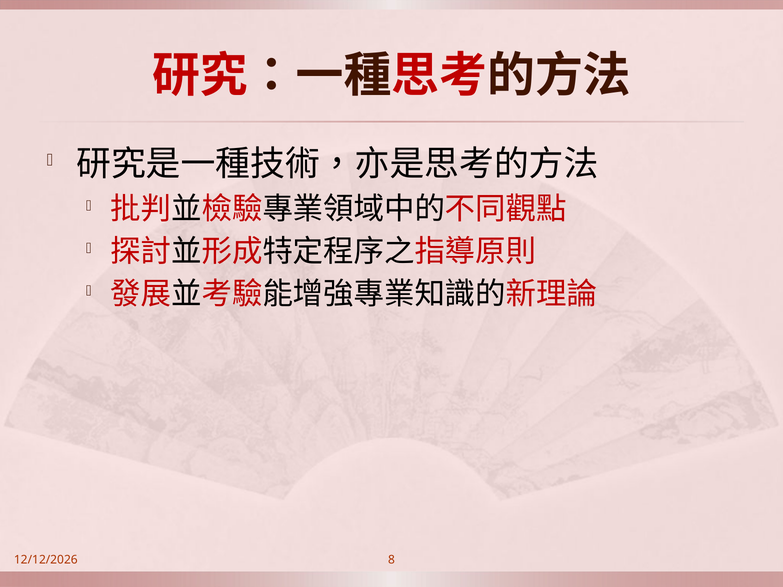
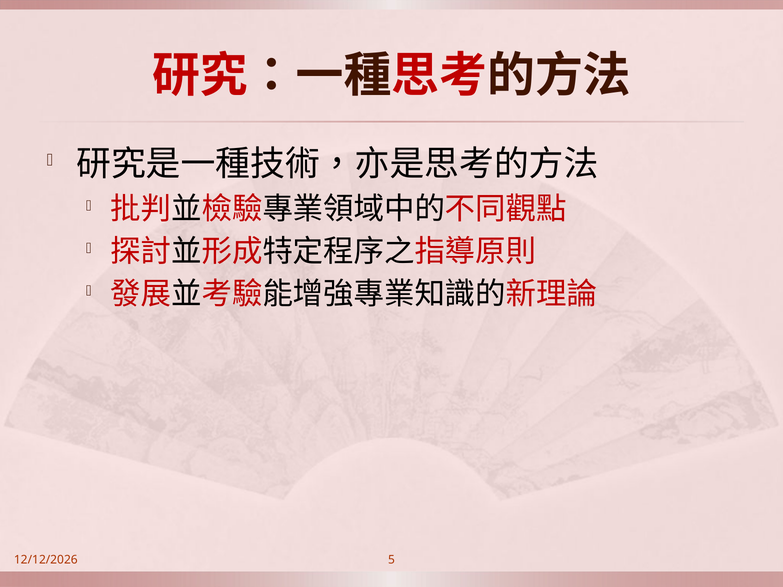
8: 8 -> 5
